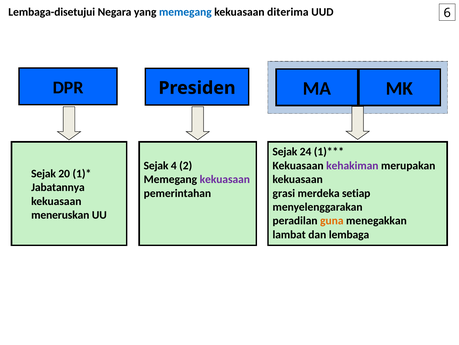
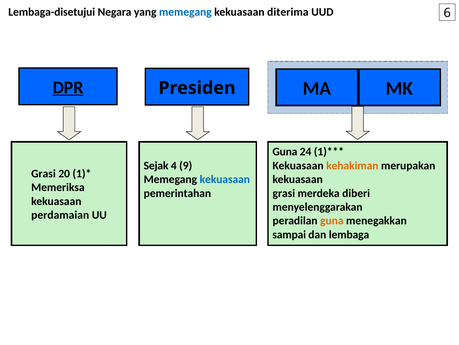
DPR underline: none -> present
Sejak at (285, 151): Sejak -> Guna
2: 2 -> 9
kehakiman colour: purple -> orange
Sejak at (44, 173): Sejak -> Grasi
kekuasaan at (225, 179) colour: purple -> blue
Jabatannya: Jabatannya -> Memeriksa
setiap: setiap -> diberi
meneruskan: meneruskan -> perdamaian
lambat: lambat -> sampai
